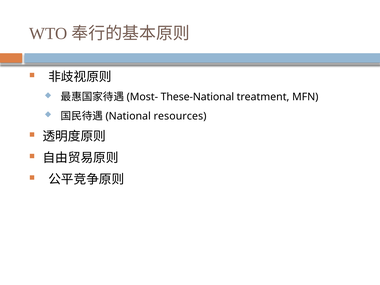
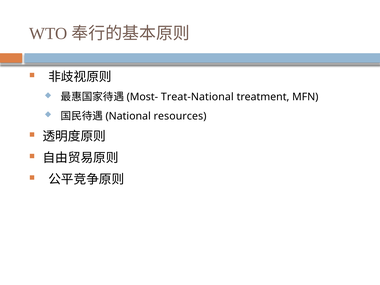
These-National: These-National -> Treat-National
